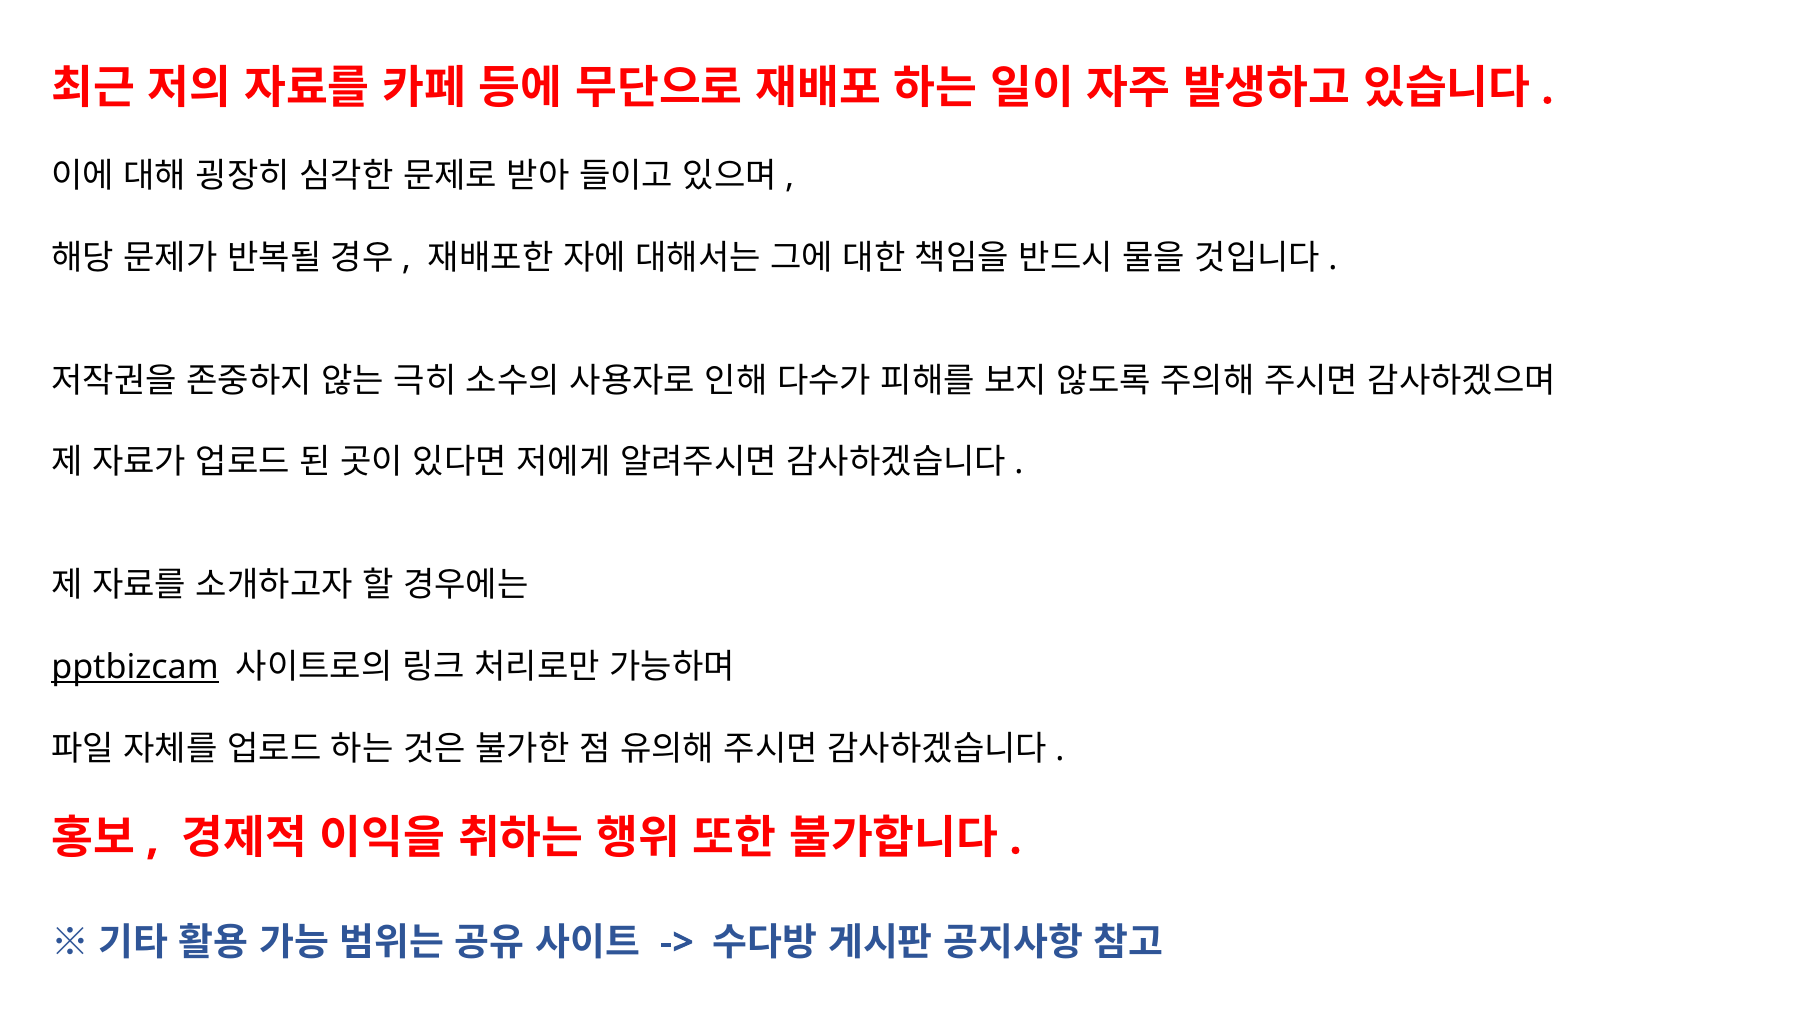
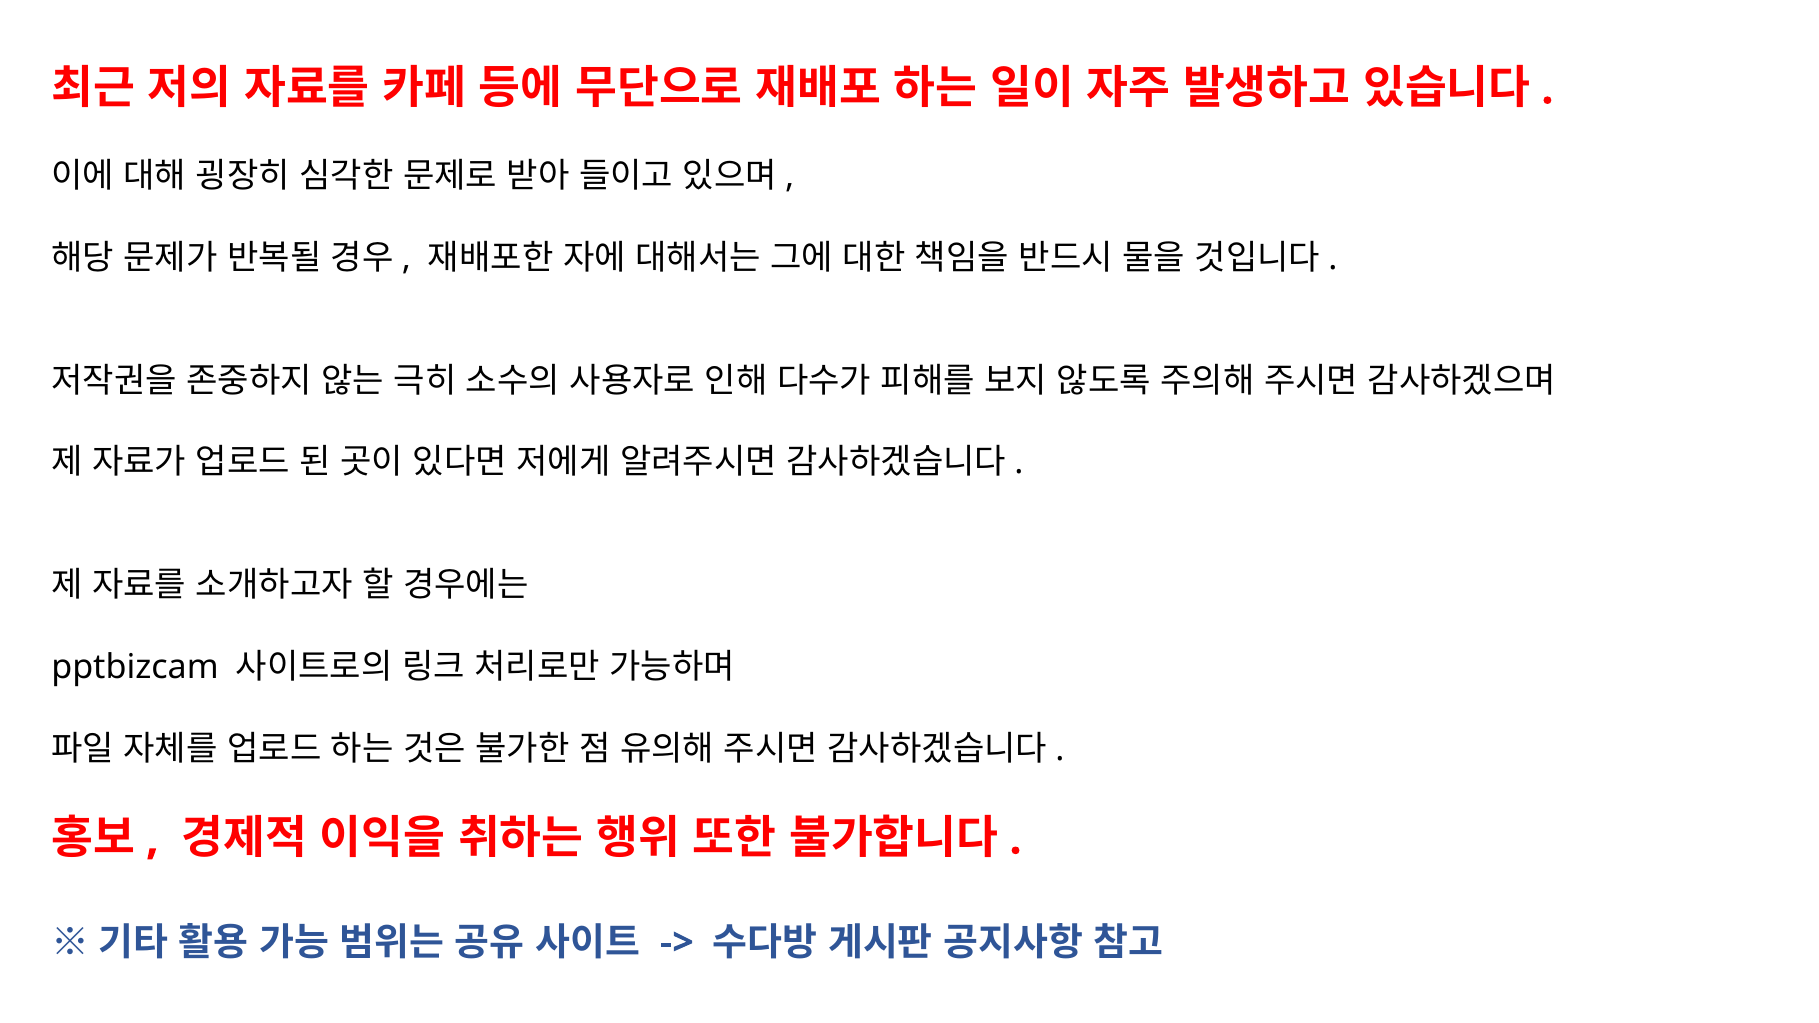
pptbizcam underline: present -> none
